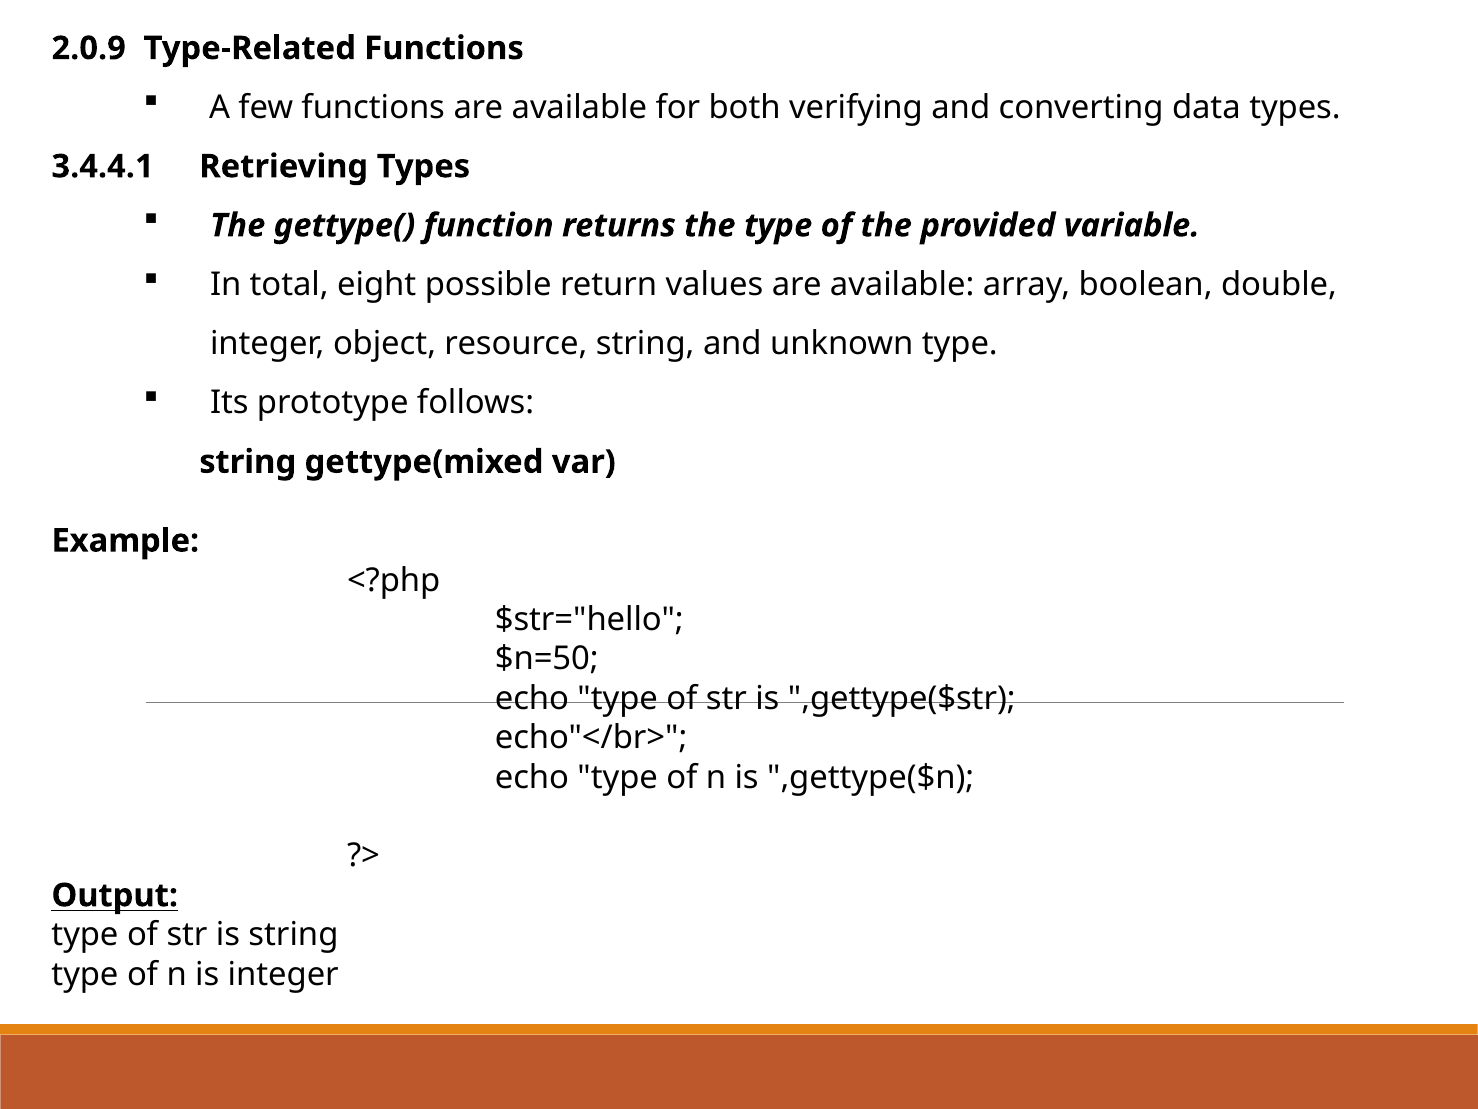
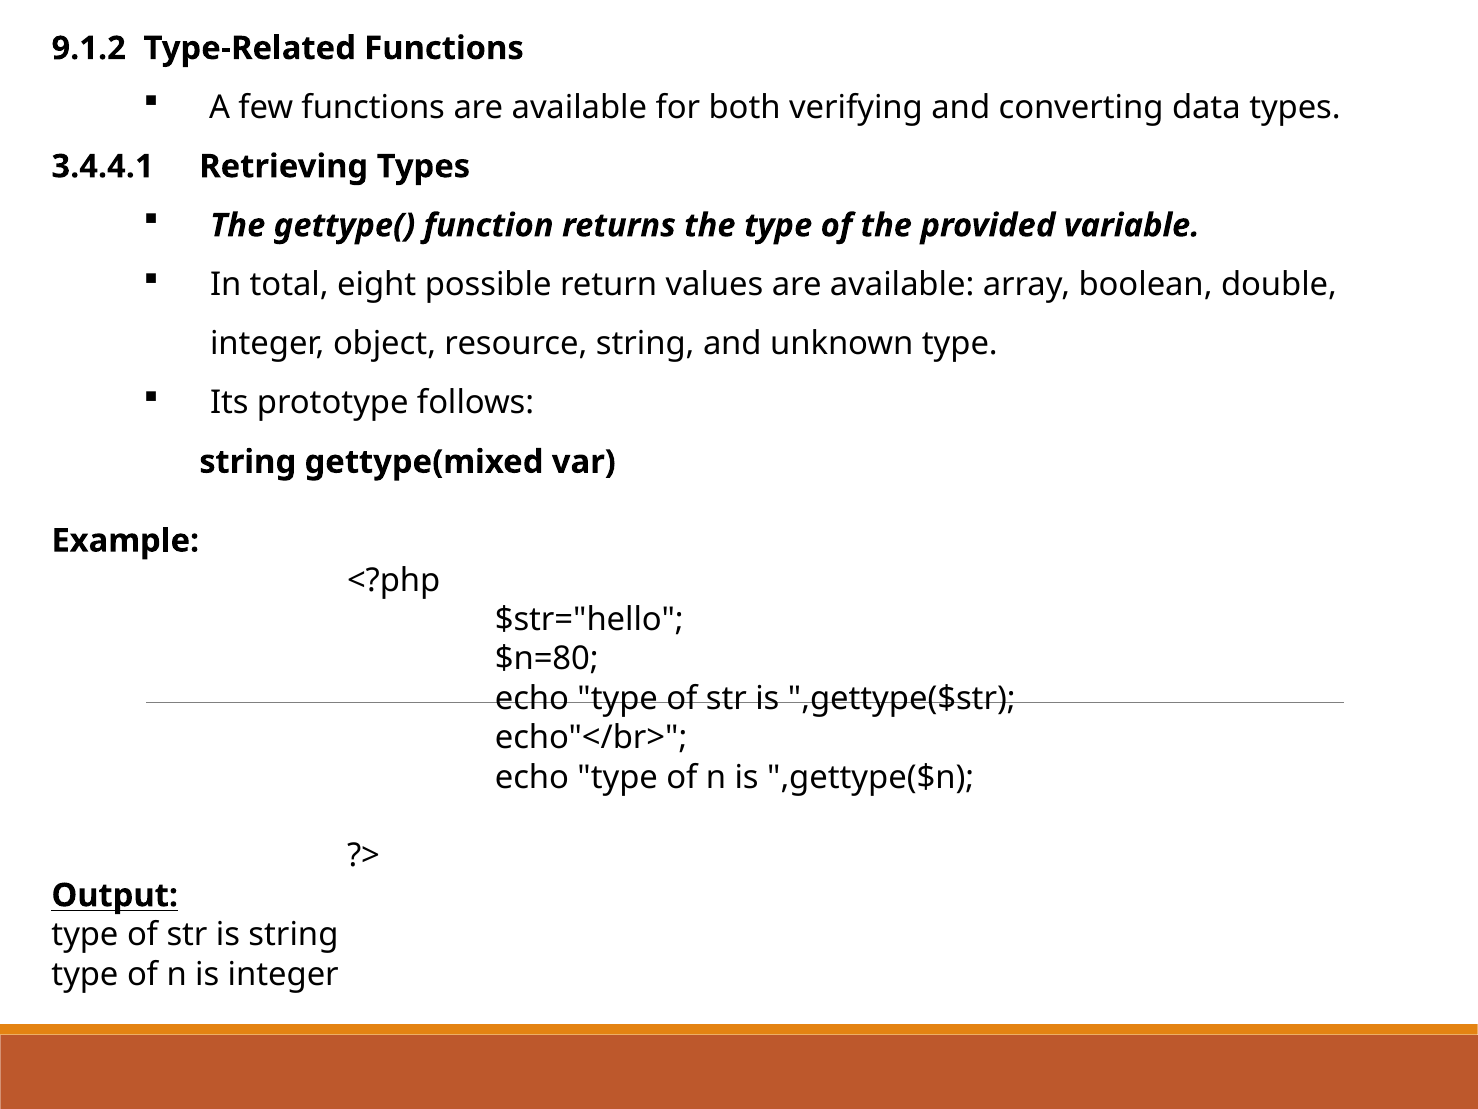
2.0.9: 2.0.9 -> 9.1.2
$n=50: $n=50 -> $n=80
